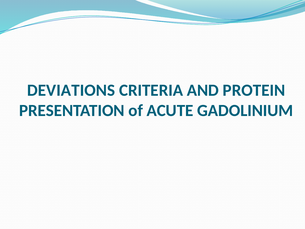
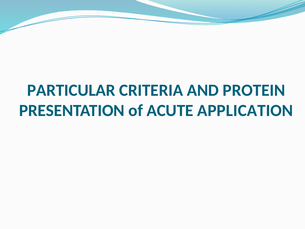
DEVIATIONS: DEVIATIONS -> PARTICULAR
GADOLINIUM: GADOLINIUM -> APPLICATION
